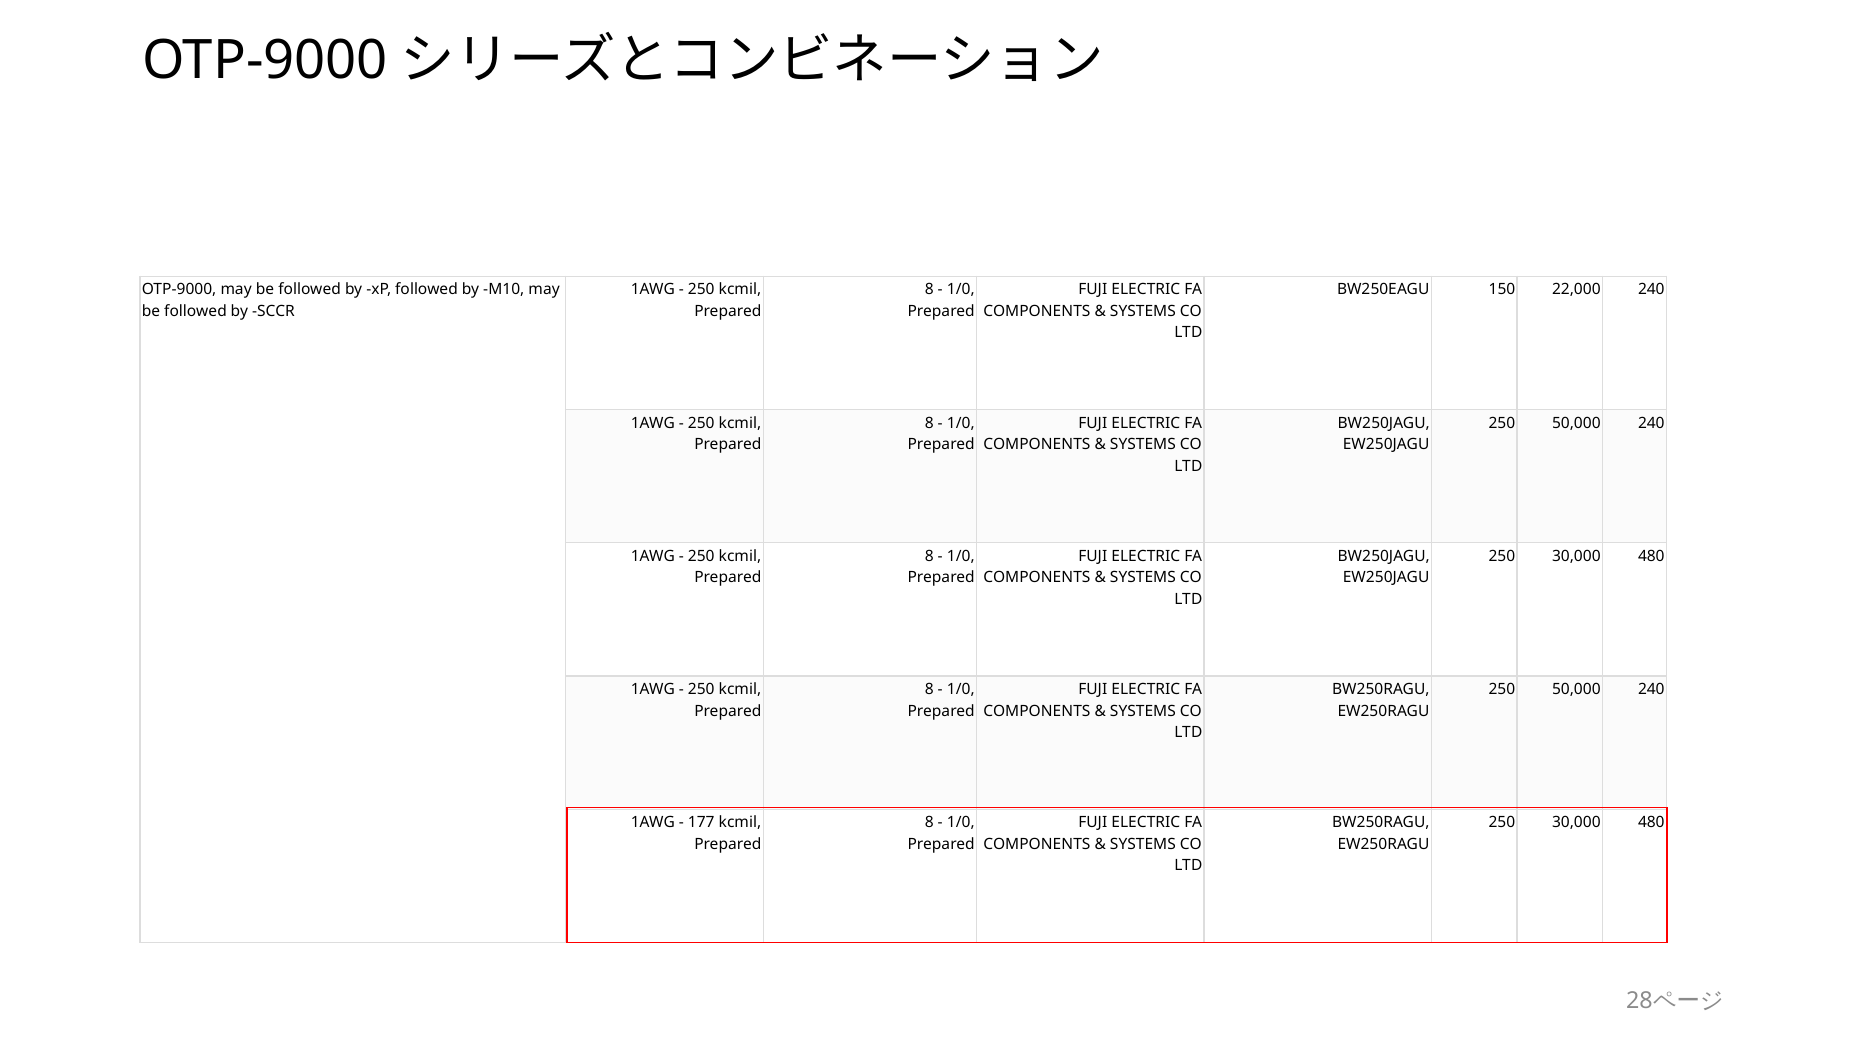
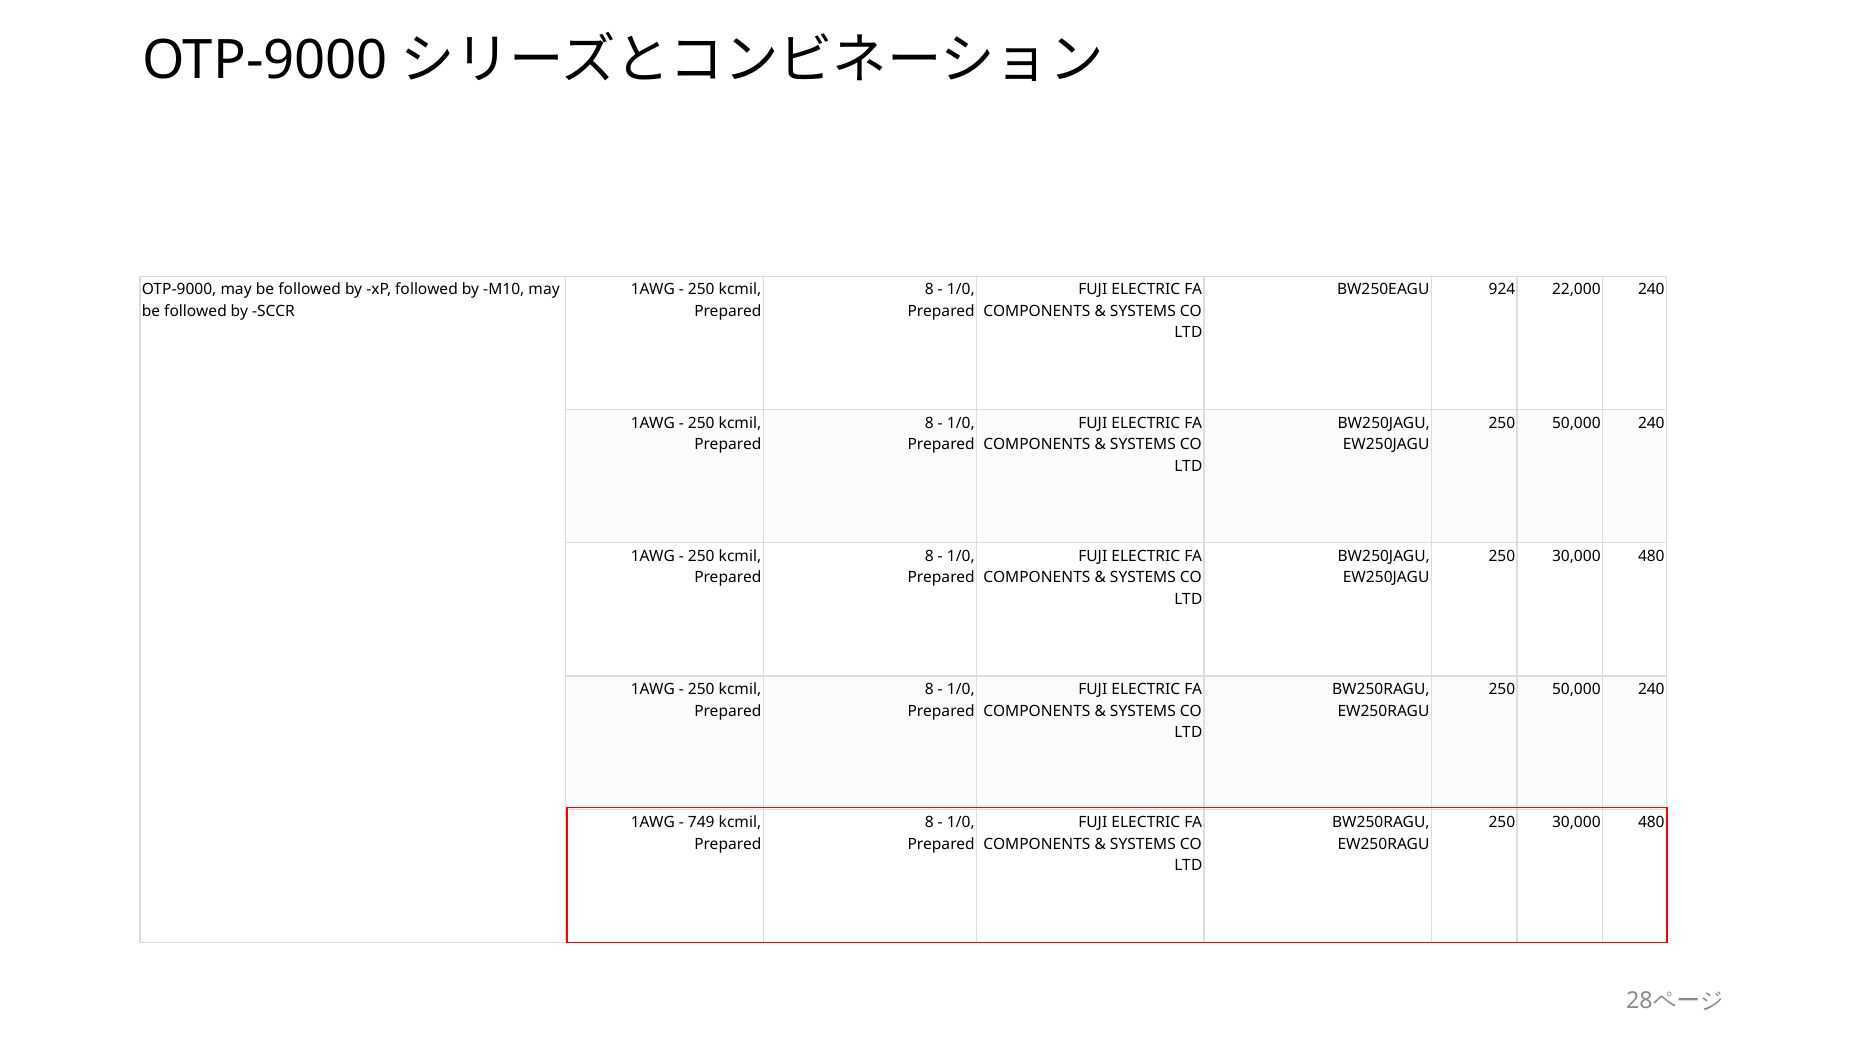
150: 150 -> 924
177: 177 -> 749
